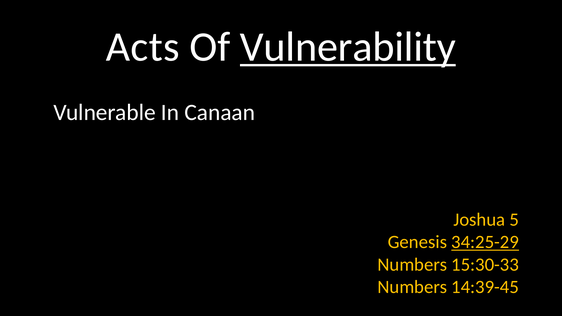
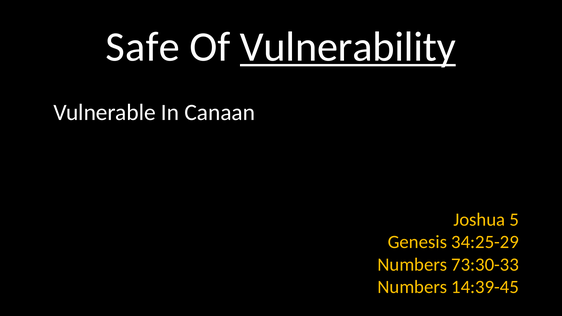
Acts: Acts -> Safe
34:25-29 underline: present -> none
15:30-33: 15:30-33 -> 73:30-33
